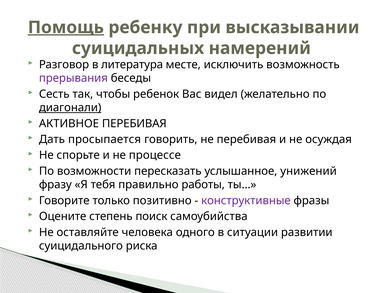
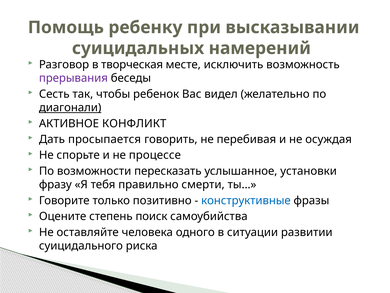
Помощь underline: present -> none
литература: литература -> творческая
АКТИВНОЕ ПЕРЕБИВАЯ: ПЕРЕБИВАЯ -> КОНФЛИКТ
унижений: унижений -> установки
работы: работы -> смерти
конструктивные colour: purple -> blue
